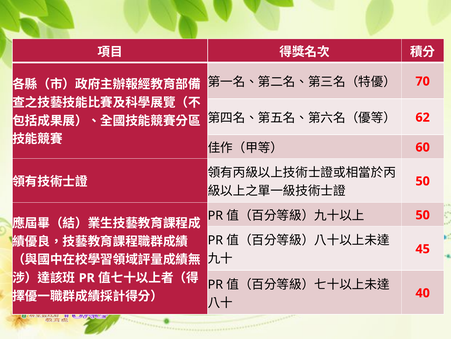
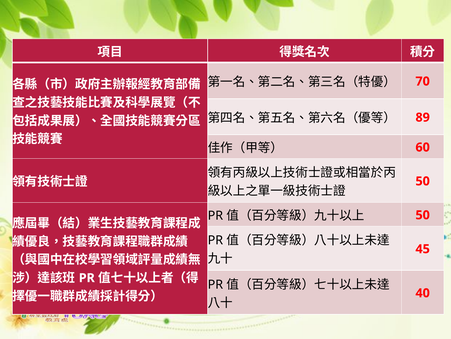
62: 62 -> 89
